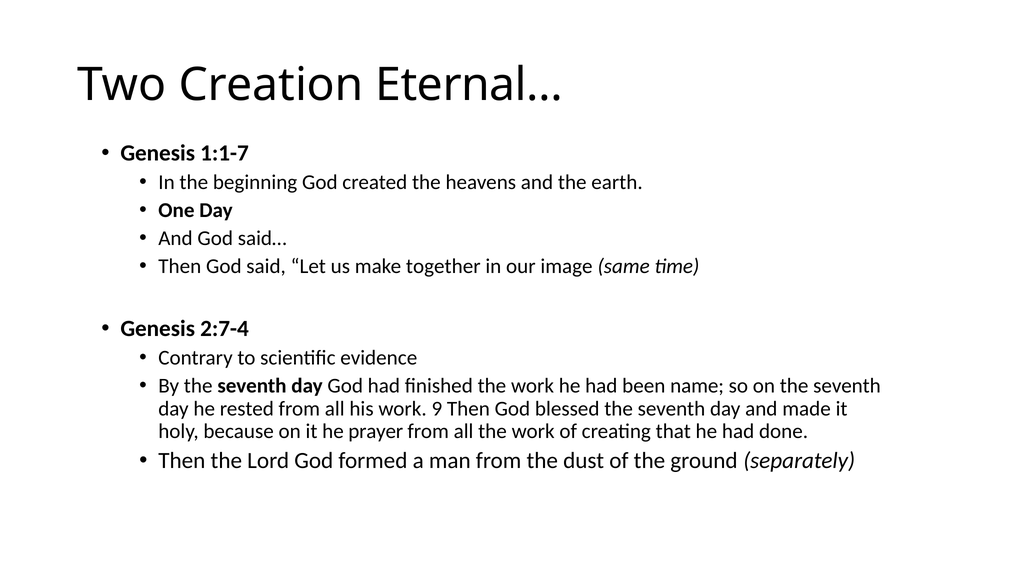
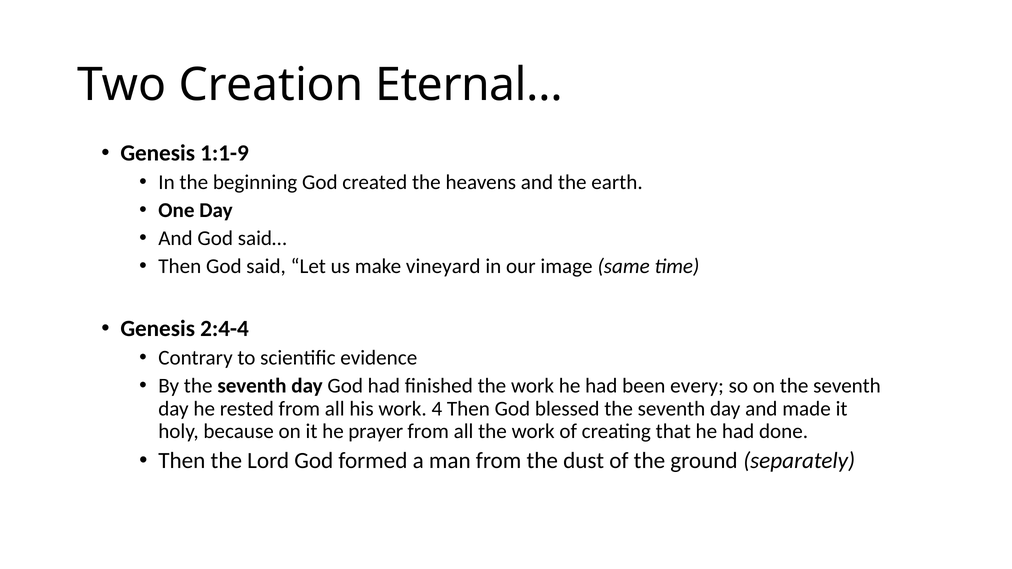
1:1-7: 1:1-7 -> 1:1-9
together: together -> vineyard
2:7-4: 2:7-4 -> 2:4-4
name: name -> every
9: 9 -> 4
